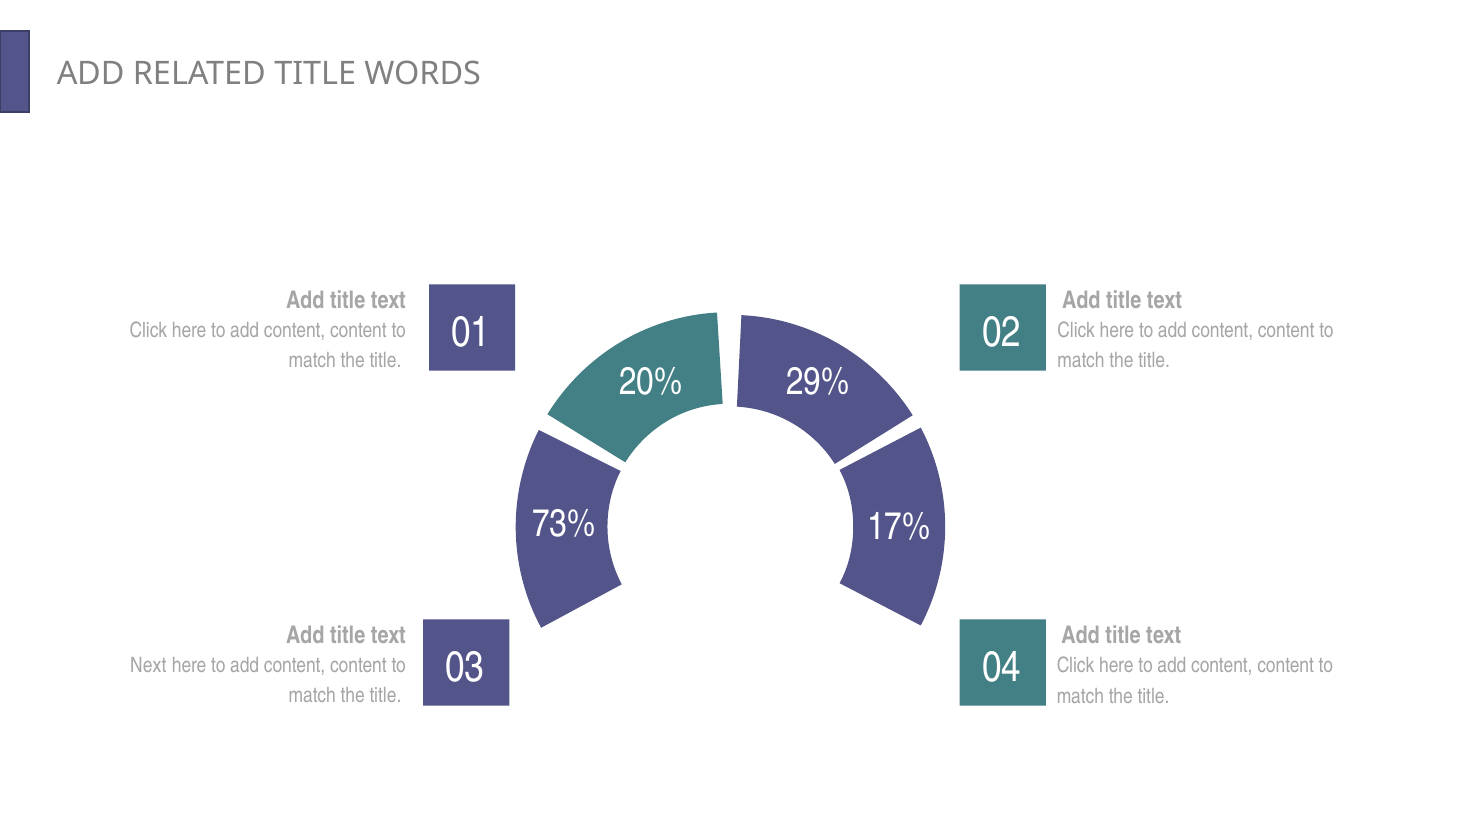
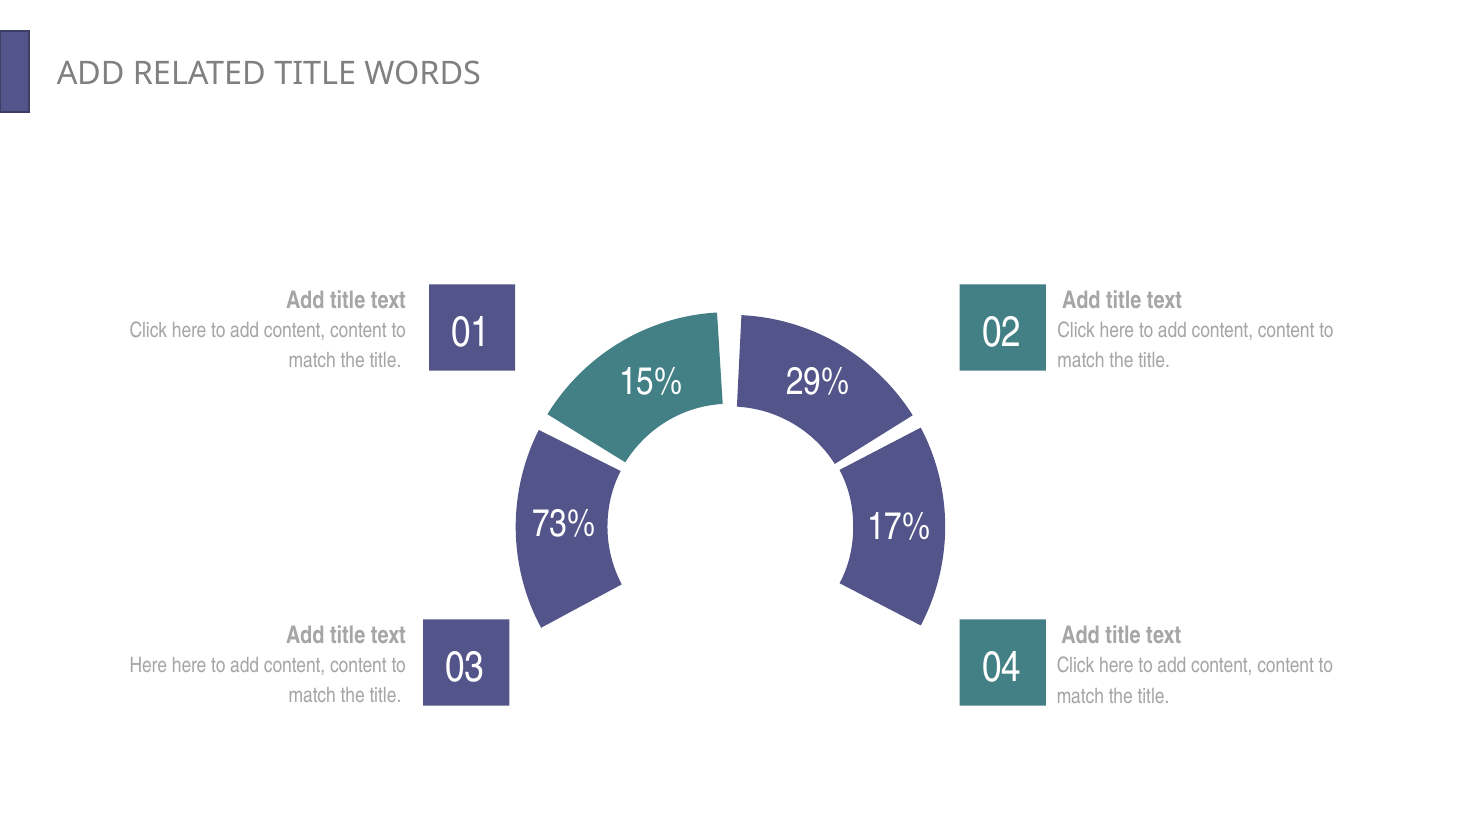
20%: 20% -> 15%
Next at (148, 666): Next -> Here
